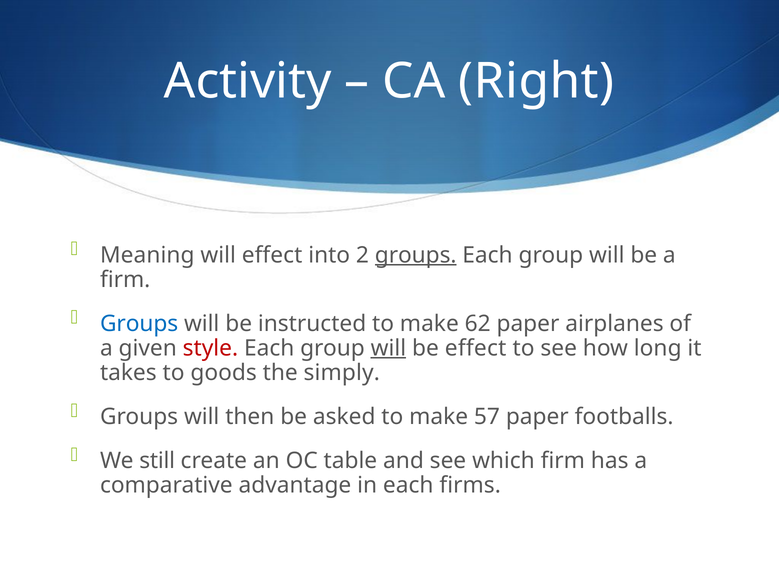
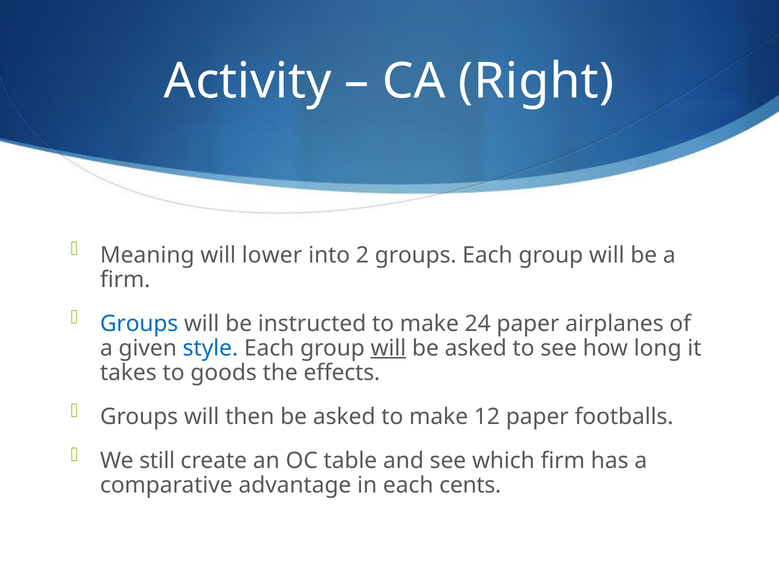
will effect: effect -> lower
groups at (416, 255) underline: present -> none
62: 62 -> 24
style colour: red -> blue
effect at (476, 348): effect -> asked
simply: simply -> effects
57: 57 -> 12
firms: firms -> cents
